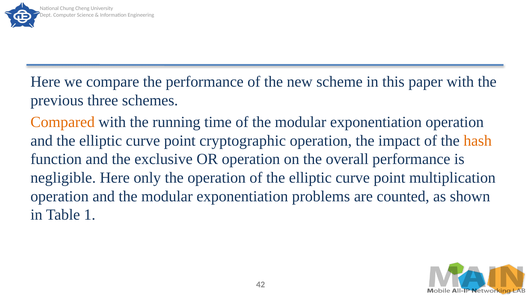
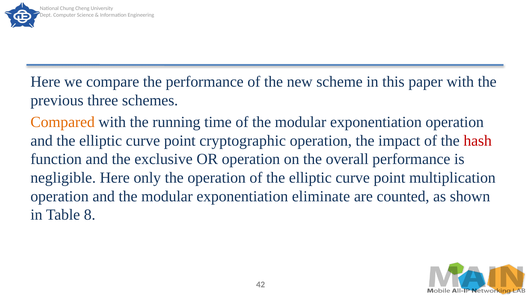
hash colour: orange -> red
problems: problems -> eliminate
1: 1 -> 8
